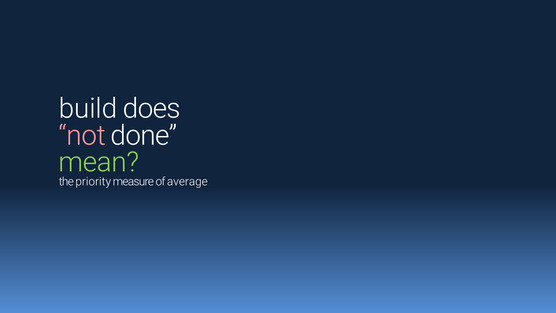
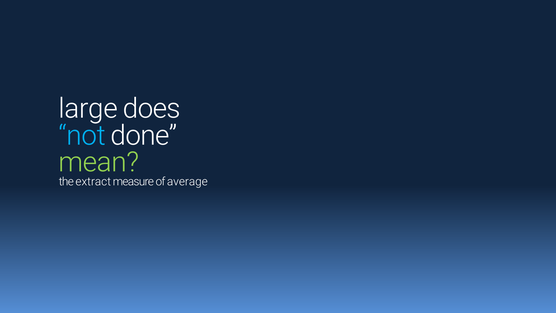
build: build -> large
not colour: pink -> light blue
priority: priority -> extract
